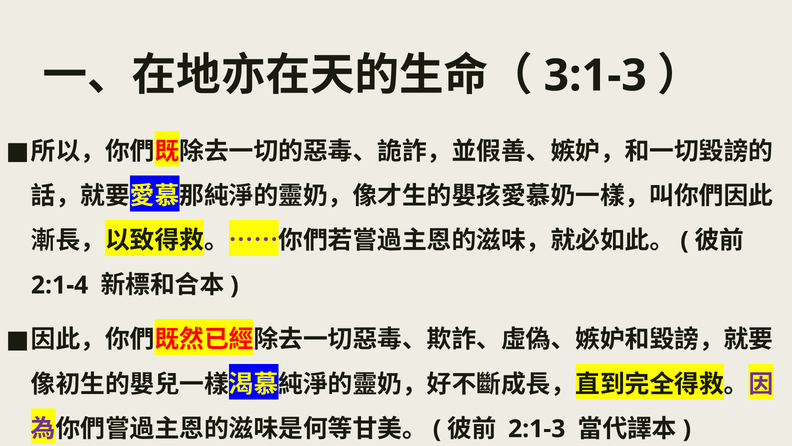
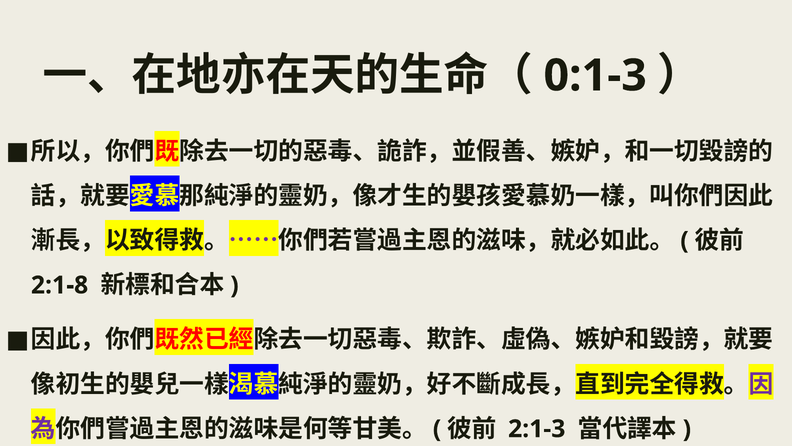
3:1-3: 3:1-3 -> 0:1-3
2:1-4: 2:1-4 -> 2:1-8
